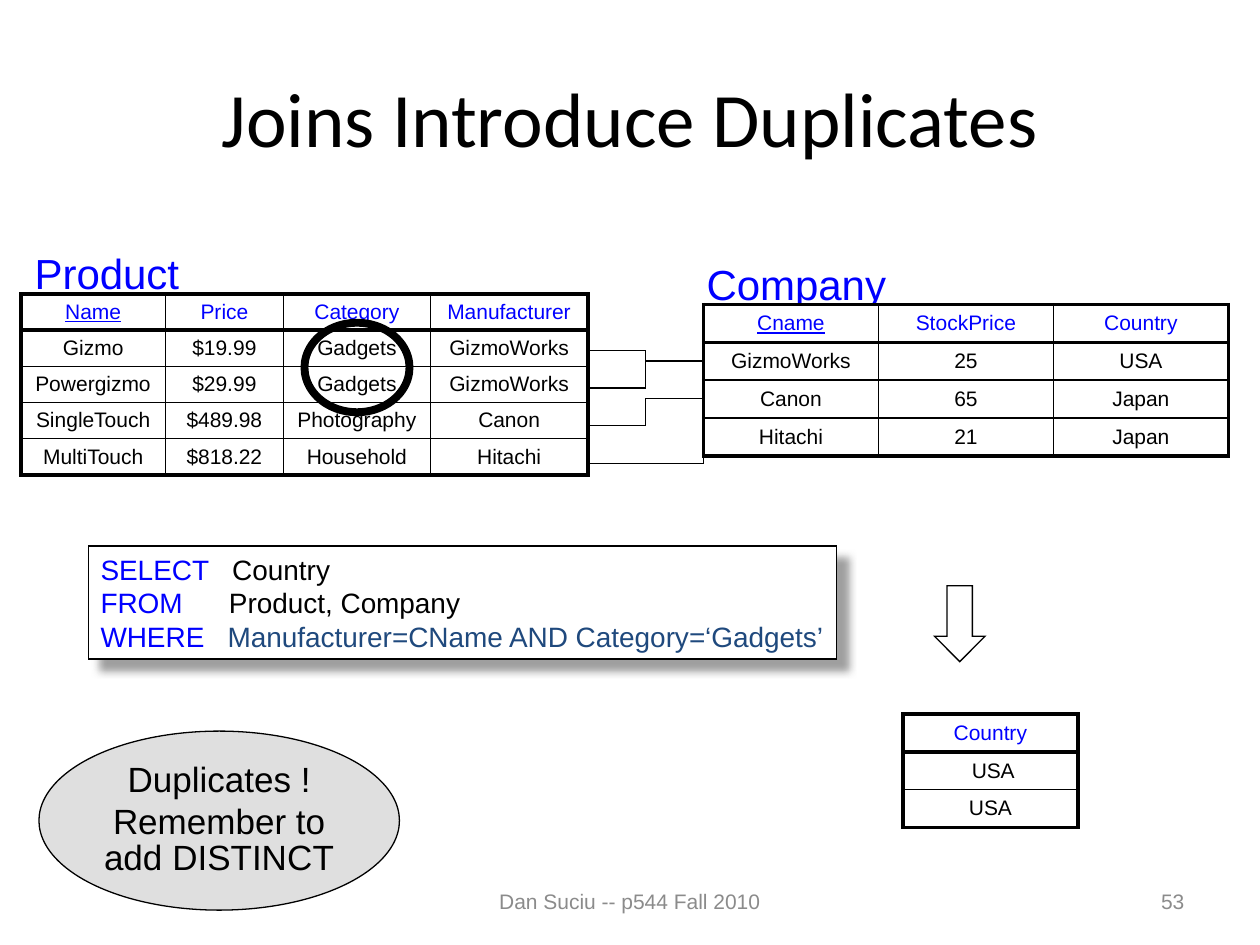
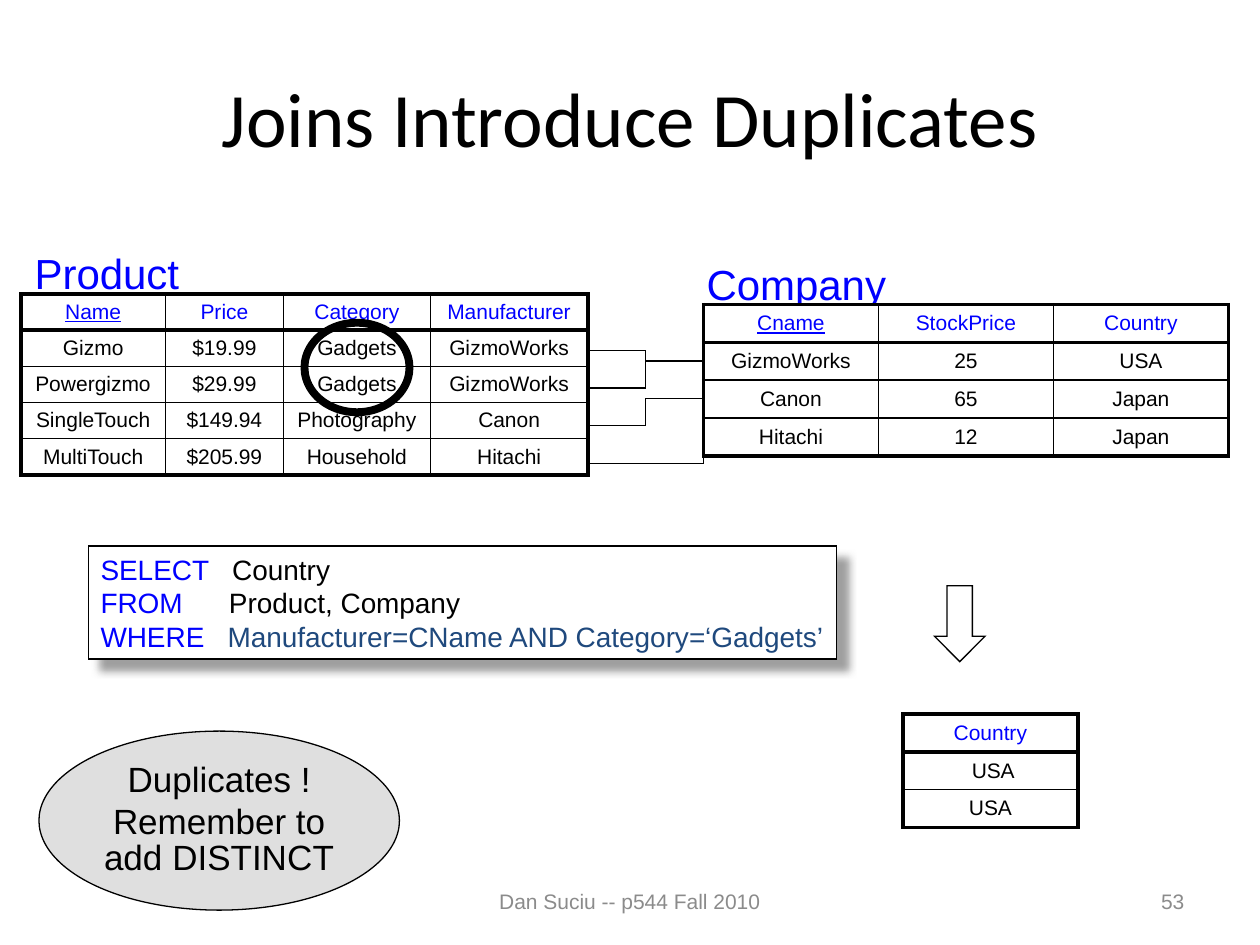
$489.98: $489.98 -> $149.94
21: 21 -> 12
$818.22: $818.22 -> $205.99
